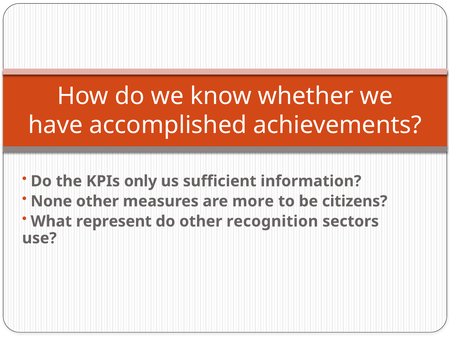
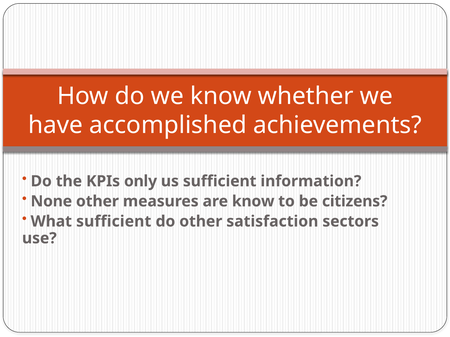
are more: more -> know
What represent: represent -> sufficient
recognition: recognition -> satisfaction
